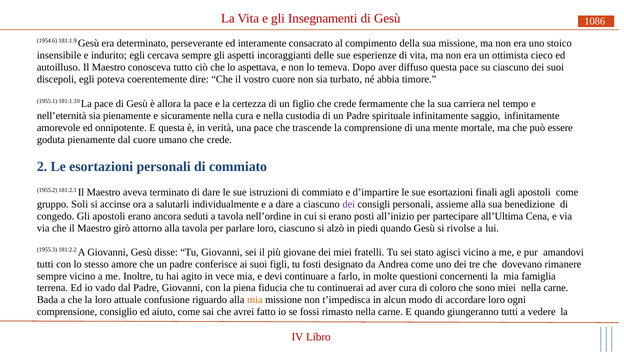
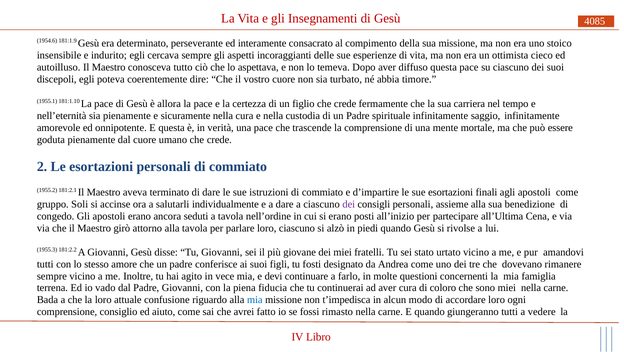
1086: 1086 -> 4085
agisci: agisci -> urtato
mia at (255, 299) colour: orange -> blue
